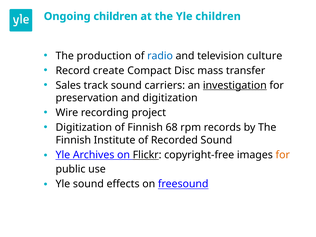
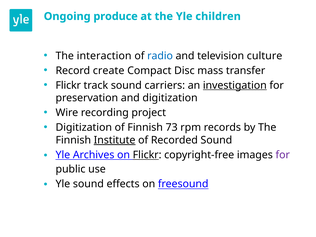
Ongoing children: children -> produce
production: production -> interaction
Sales at (68, 85): Sales -> Flickr
68: 68 -> 73
Institute underline: none -> present
for at (283, 155) colour: orange -> purple
